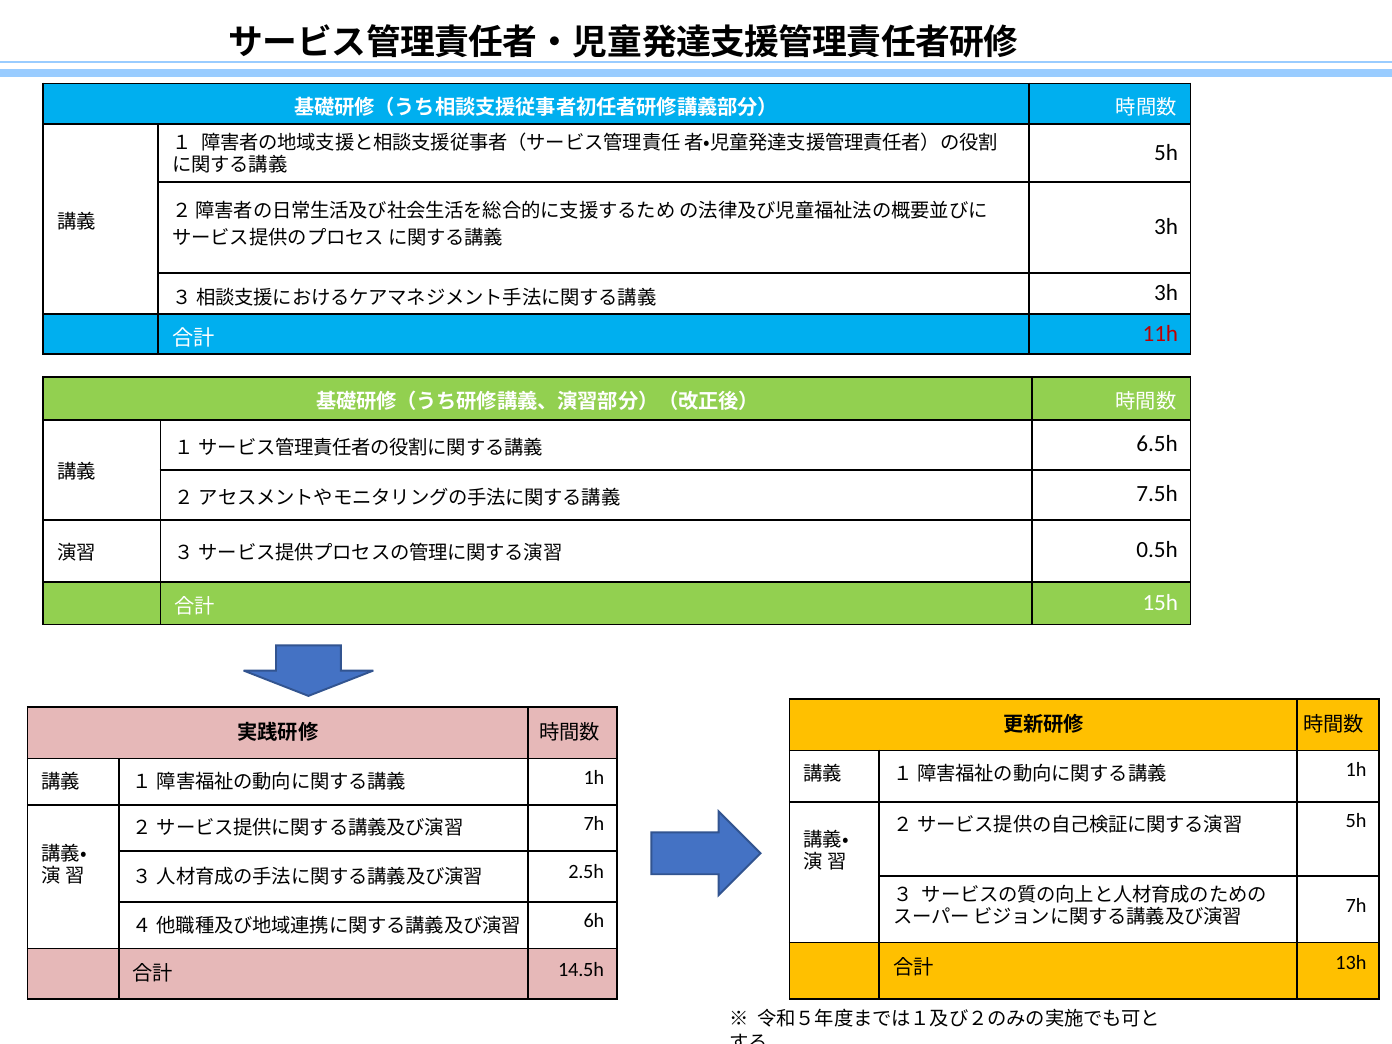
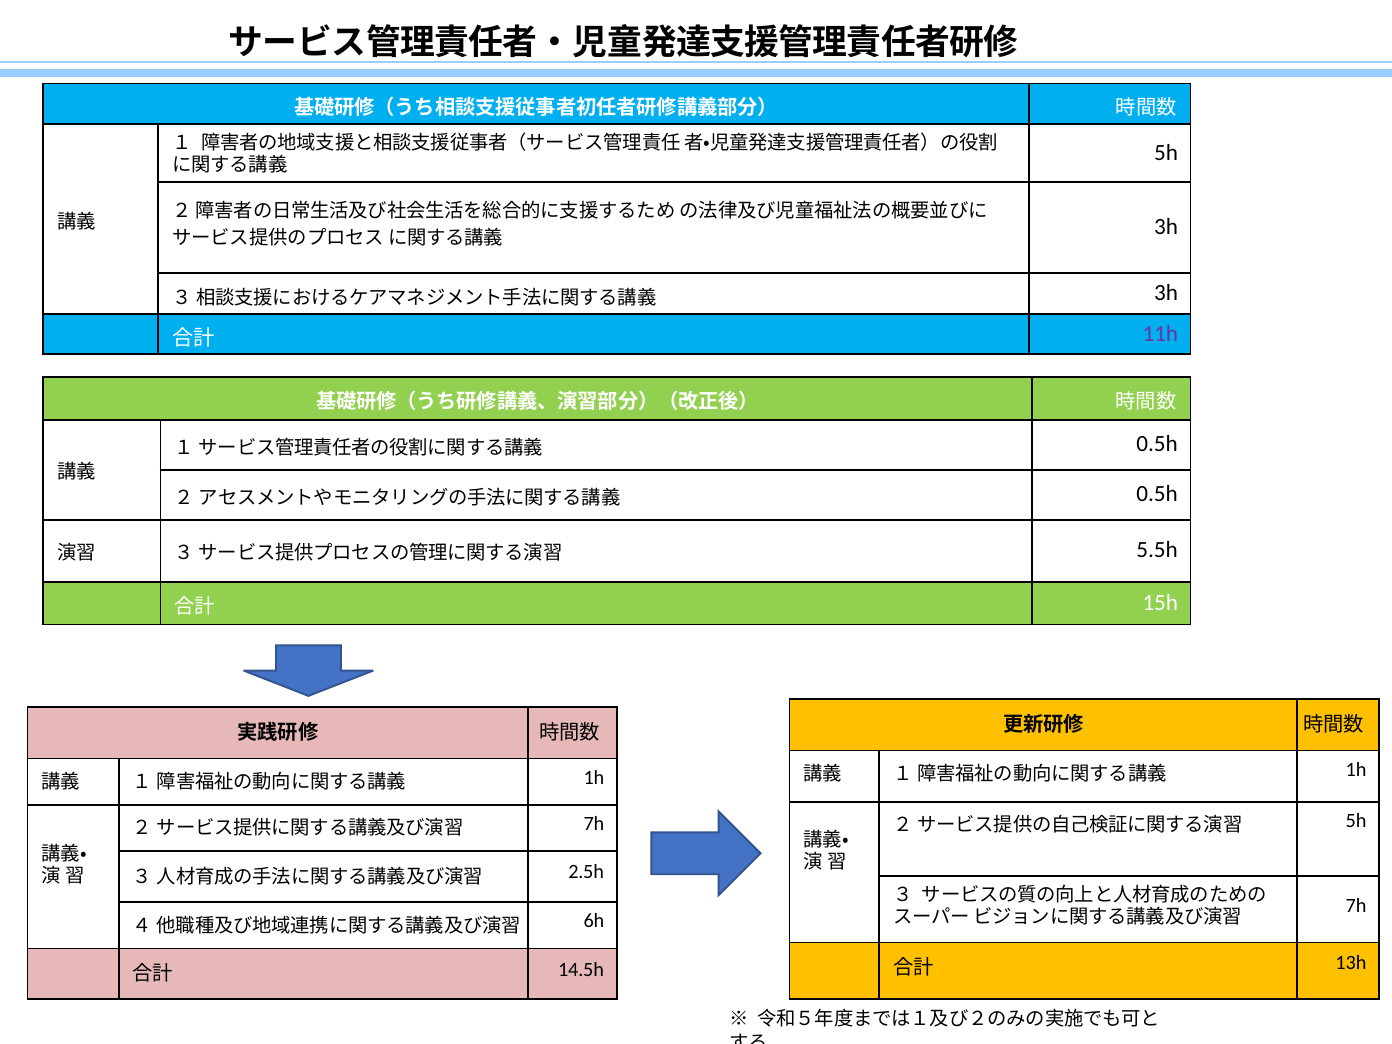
11h colour: red -> purple
6.5h at (1157, 444): 6.5h -> 0.5h
7.5h at (1157, 494): 7.5h -> 0.5h
0.5h: 0.5h -> 5.5h
